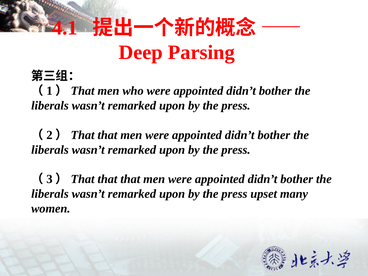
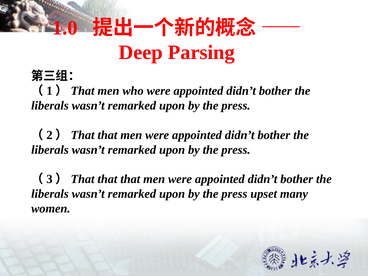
4.1: 4.1 -> 1.0
